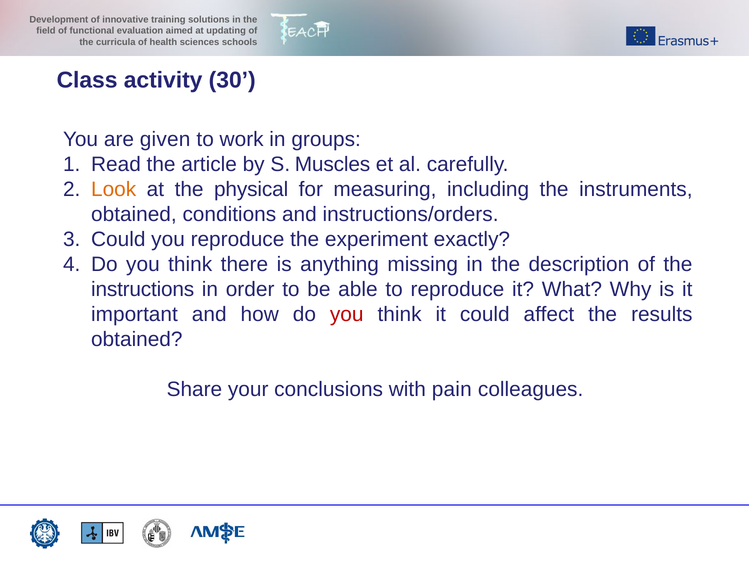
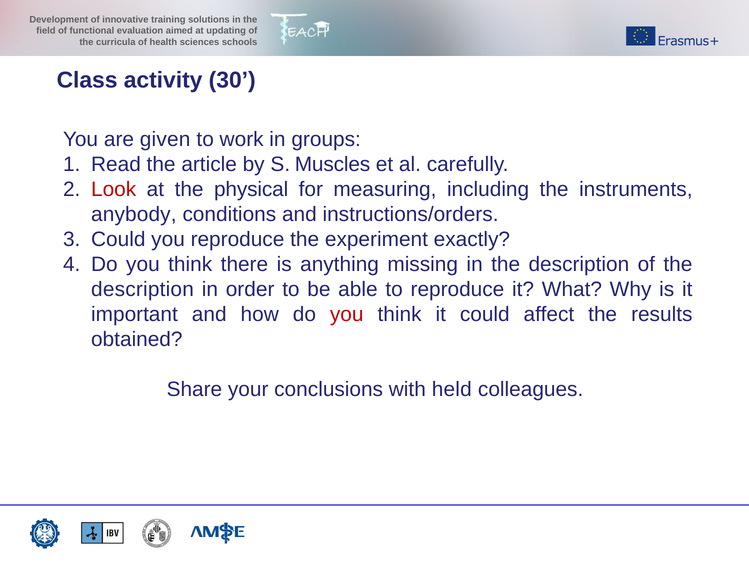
Look colour: orange -> red
obtained at (134, 214): obtained -> anybody
instructions at (143, 289): instructions -> description
pain: pain -> held
